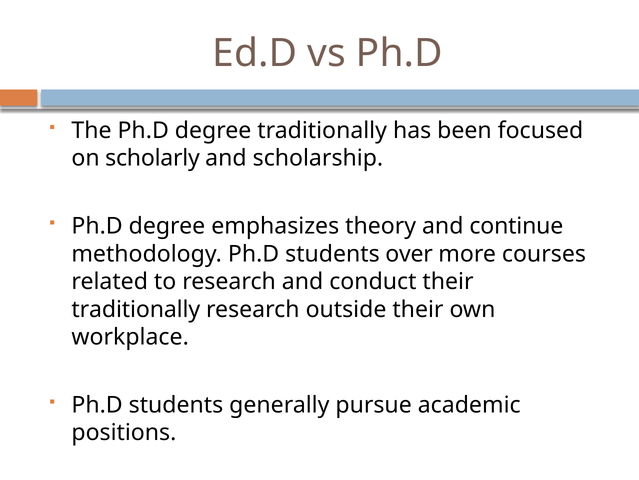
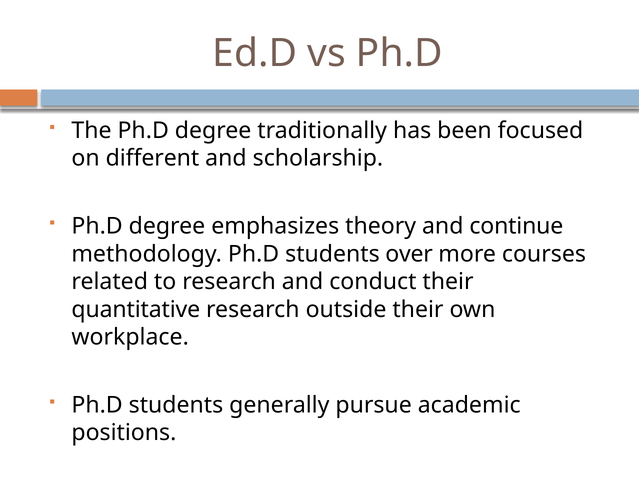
scholarly: scholarly -> different
traditionally at (136, 309): traditionally -> quantitative
